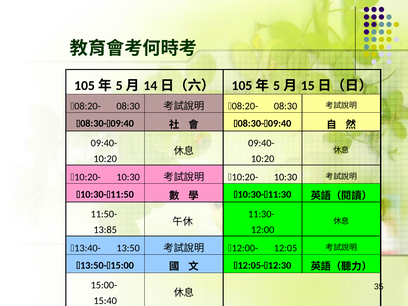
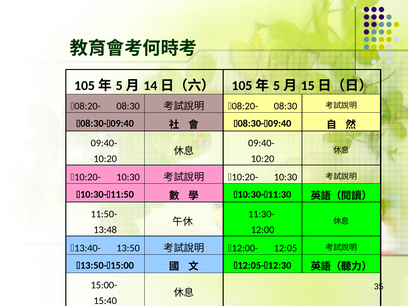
13:85: 13:85 -> 13:48
